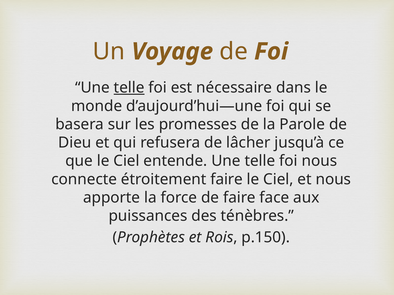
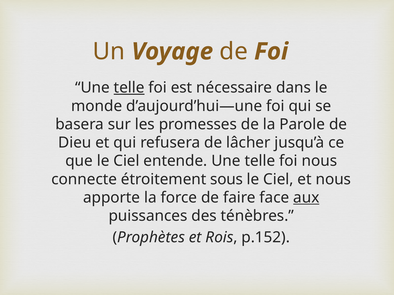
étroitement faire: faire -> sous
aux underline: none -> present
p.150: p.150 -> p.152
